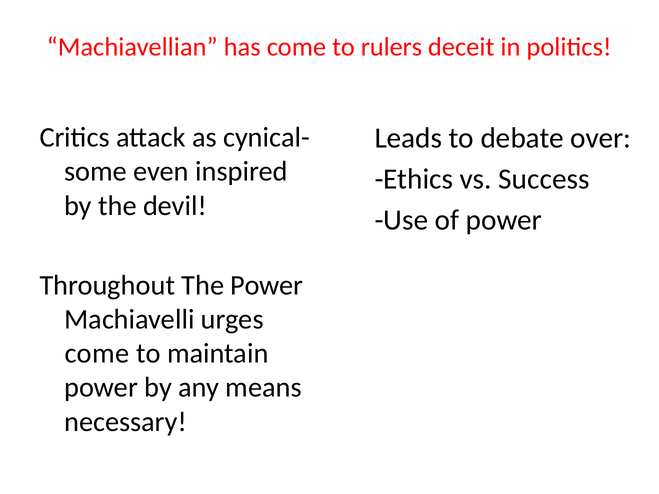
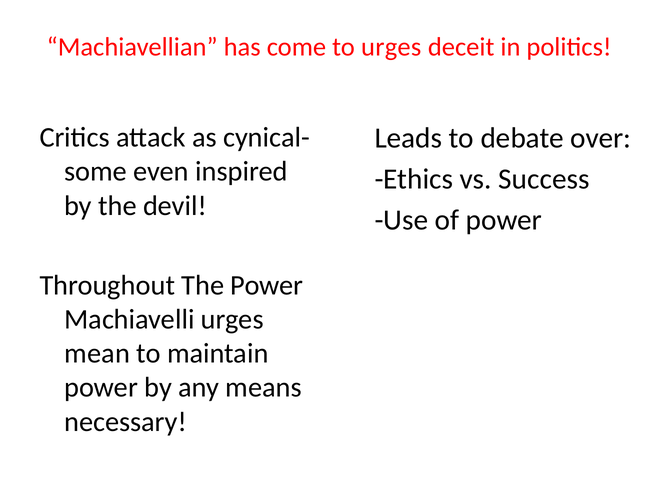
to rulers: rulers -> urges
come at (97, 354): come -> mean
